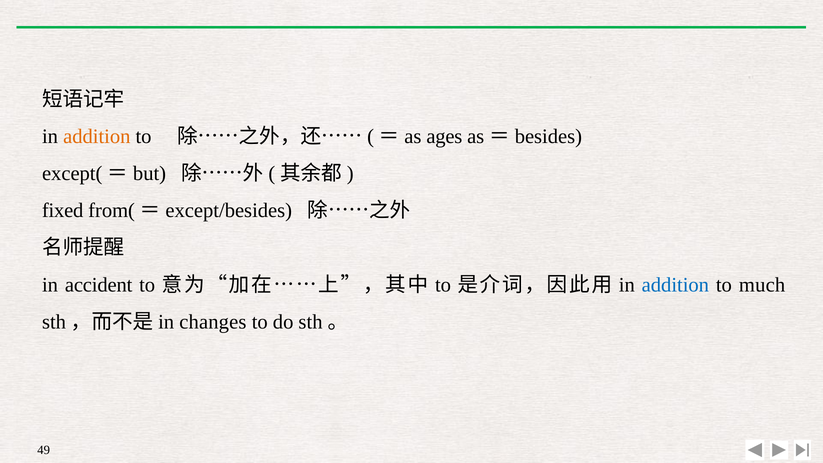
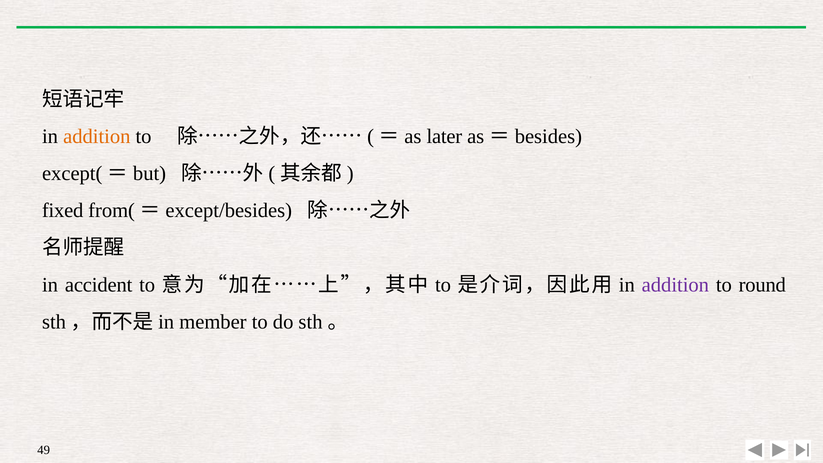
ages: ages -> later
addition at (675, 285) colour: blue -> purple
much: much -> round
changes: changes -> member
